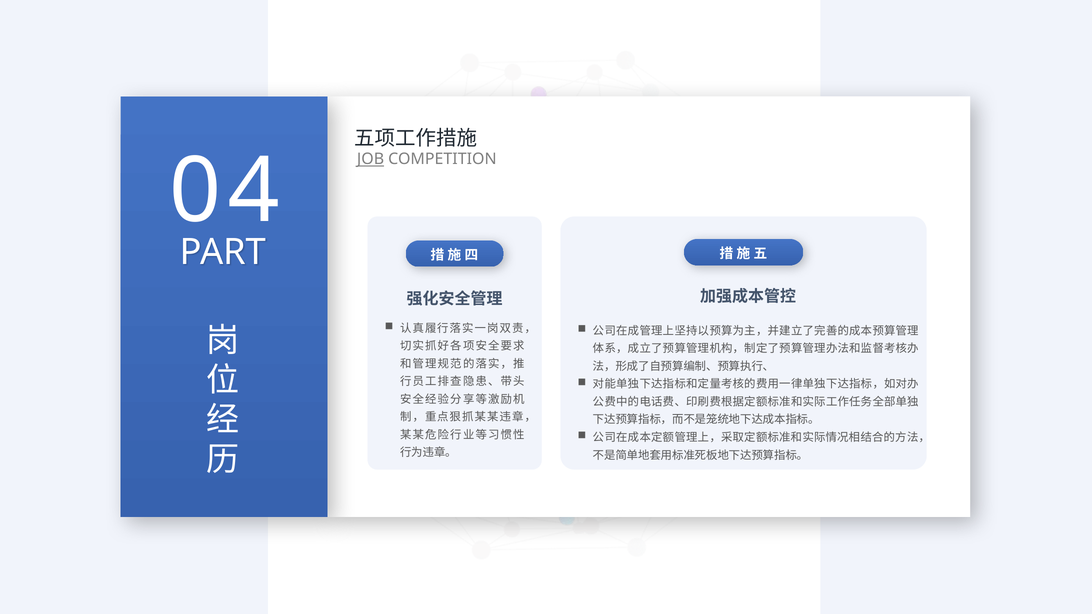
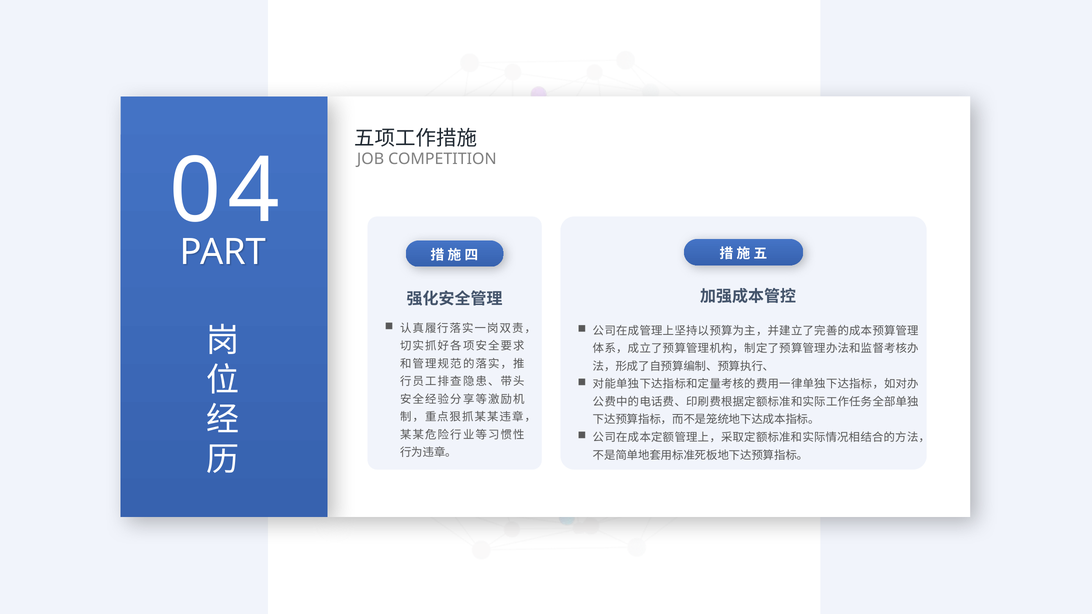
JOB underline: present -> none
